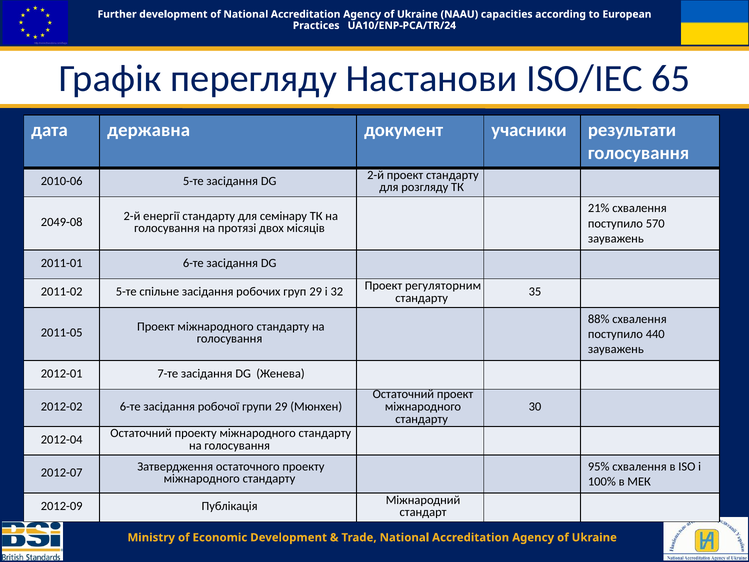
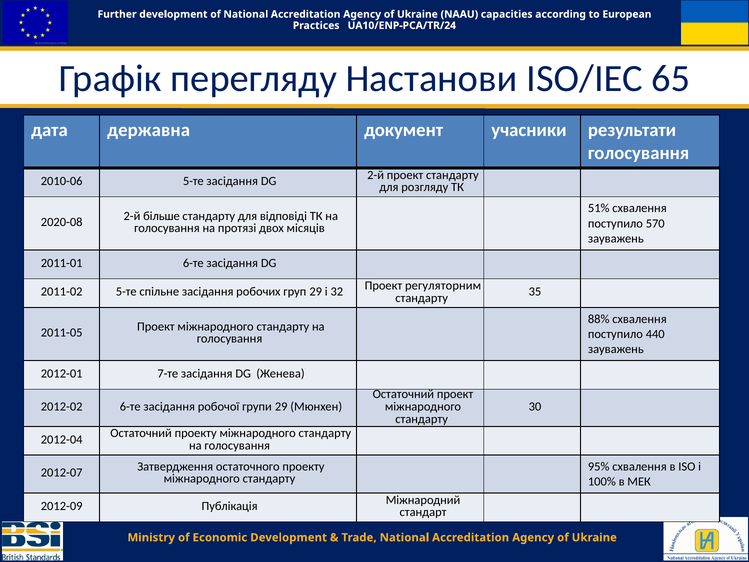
21%: 21% -> 51%
2049-08: 2049-08 -> 2020-08
енергії: енергії -> більше
семінару: семінару -> відповіді
